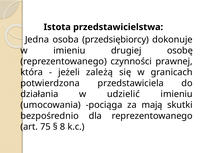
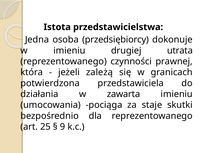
osobę: osobę -> utrata
udzielić: udzielić -> zawarta
mają: mają -> staje
75: 75 -> 25
8: 8 -> 9
